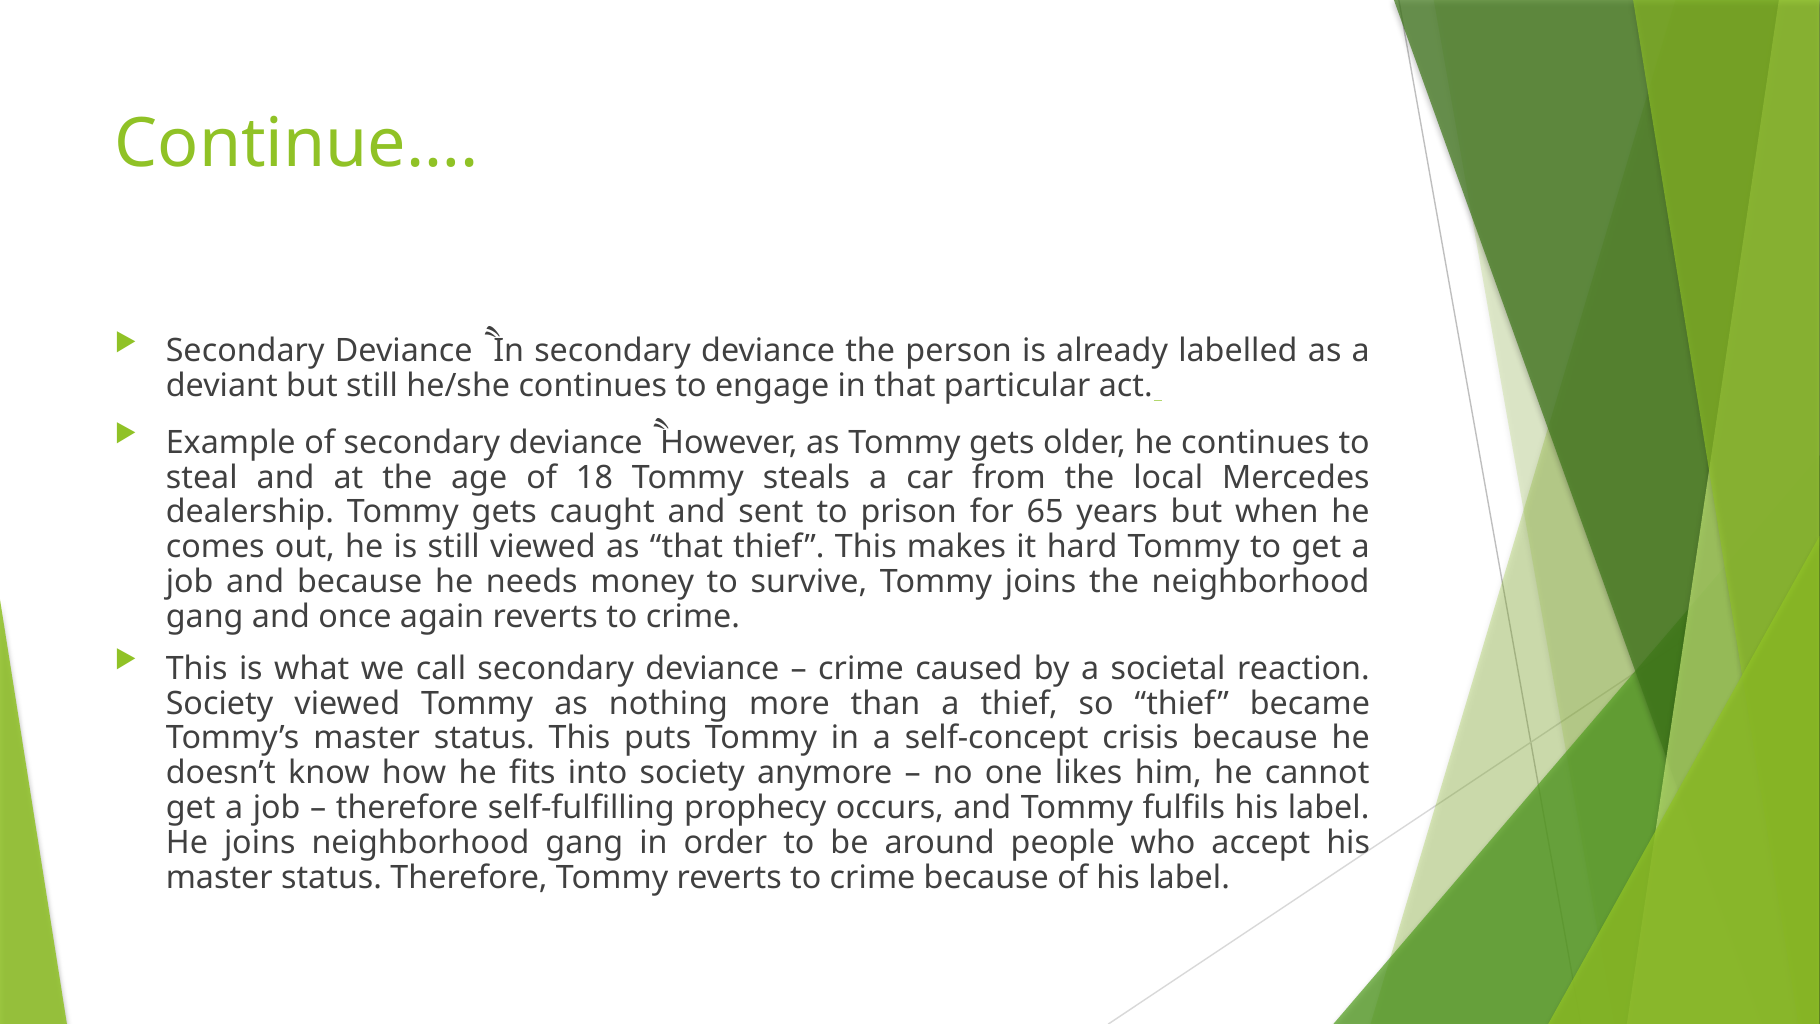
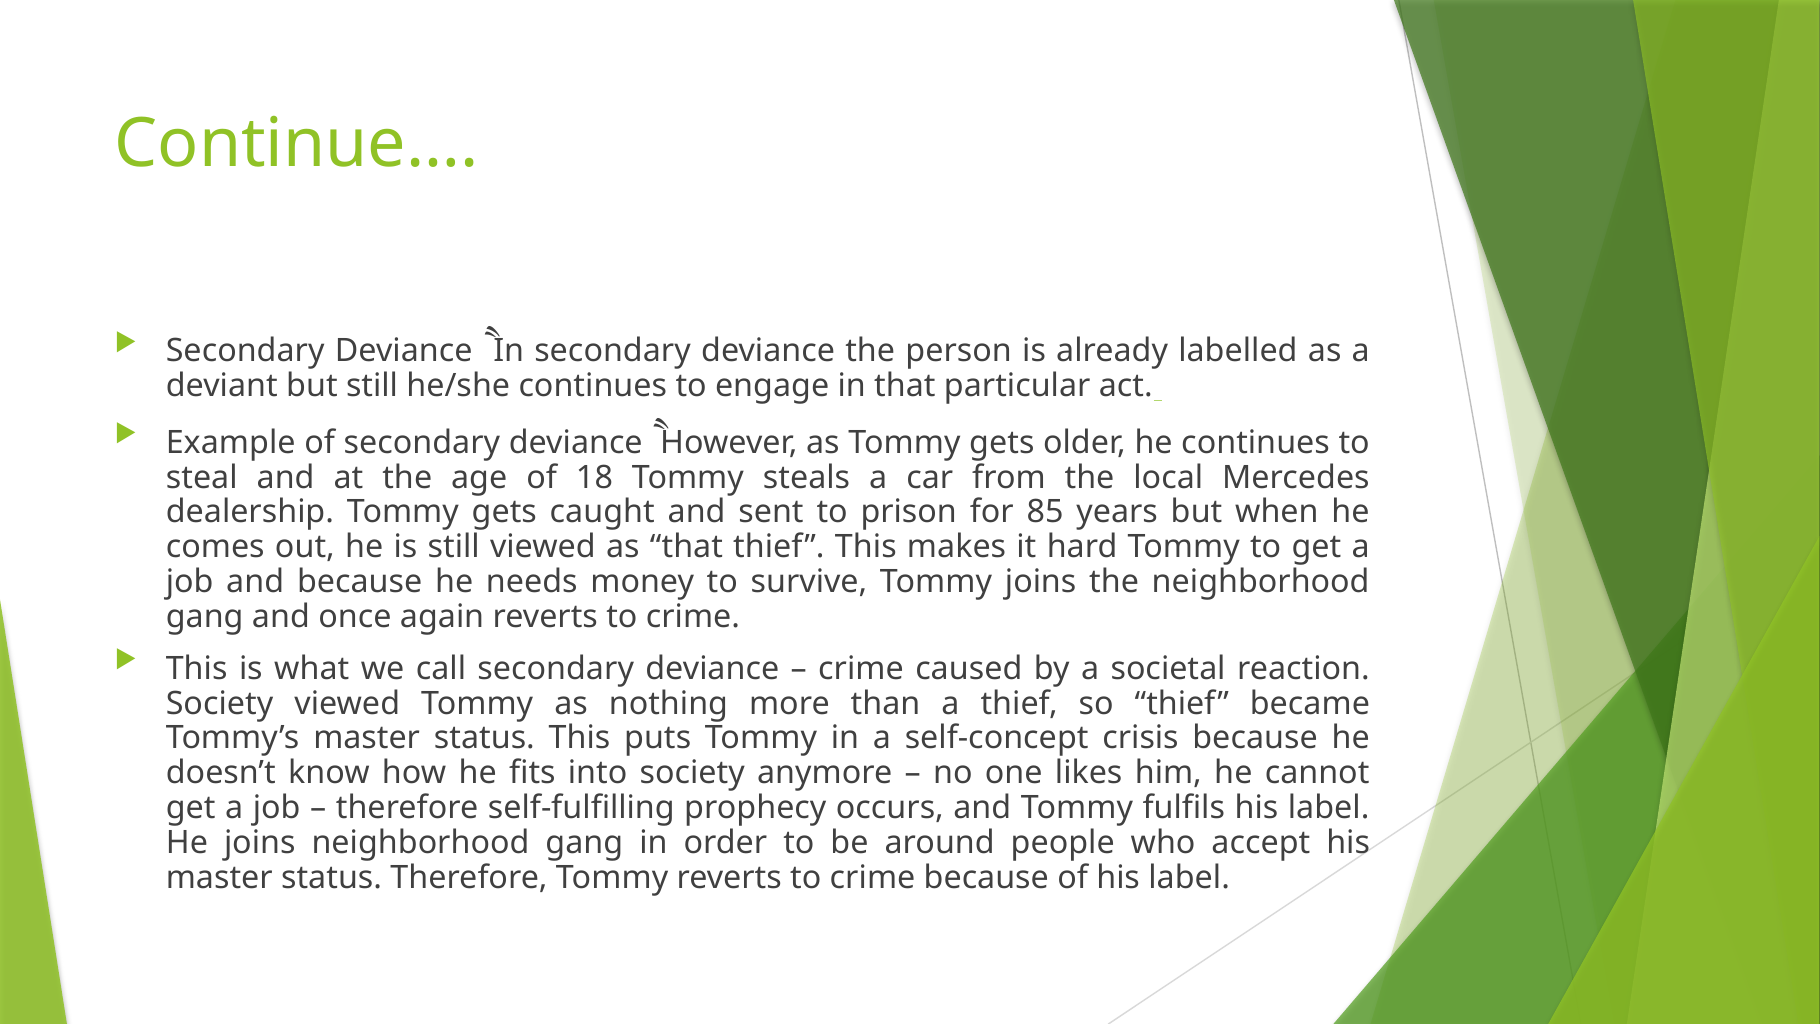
65: 65 -> 85
